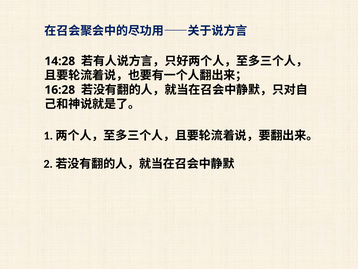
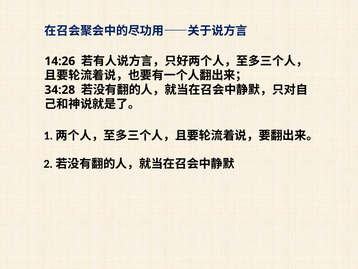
14:28: 14:28 -> 14:26
16:28: 16:28 -> 34:28
